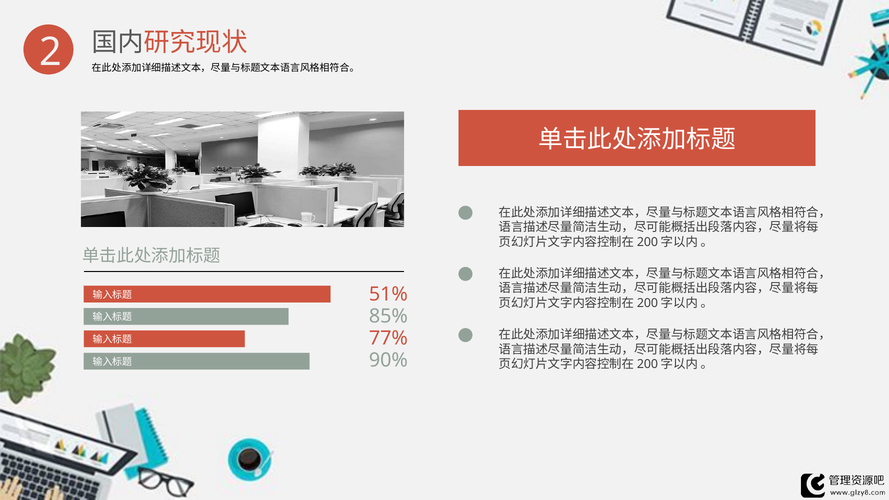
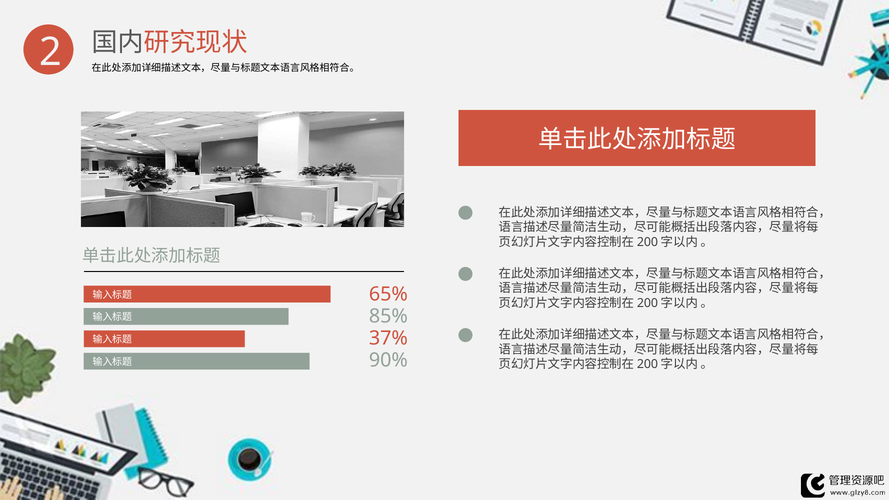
51%: 51% -> 65%
77%: 77% -> 37%
